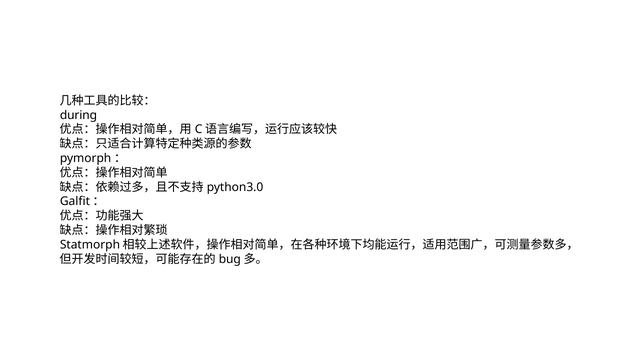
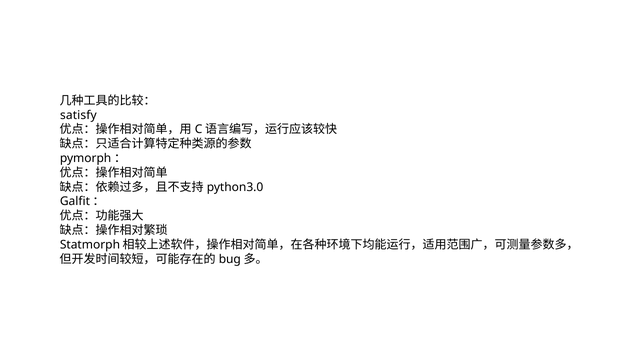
during: during -> satisfy
